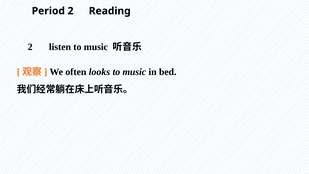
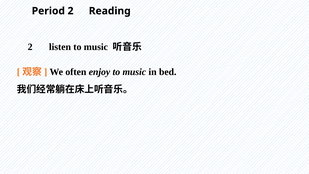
looks: looks -> enjoy
